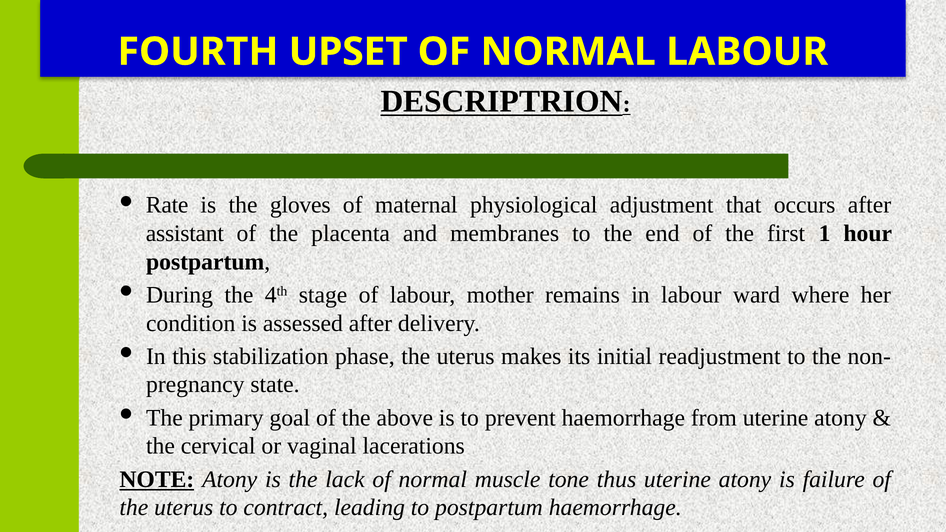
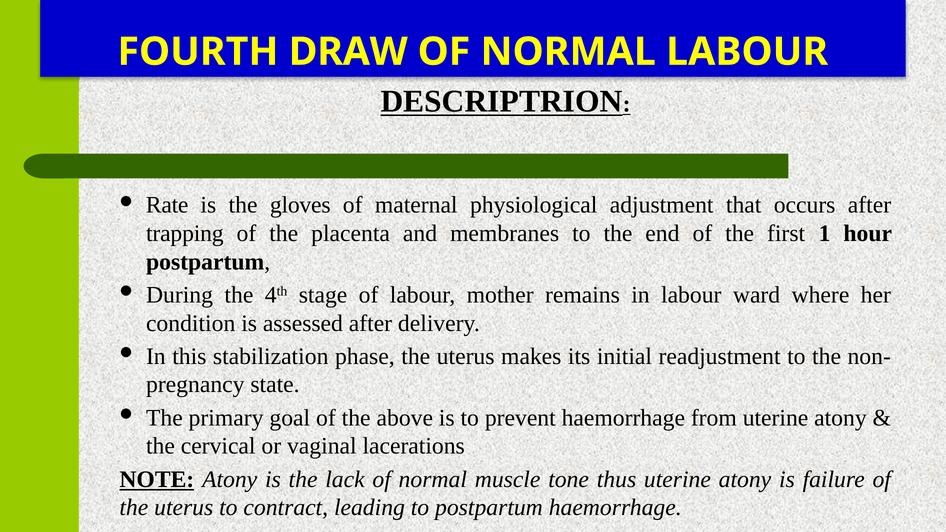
UPSET: UPSET -> DRAW
assistant: assistant -> trapping
